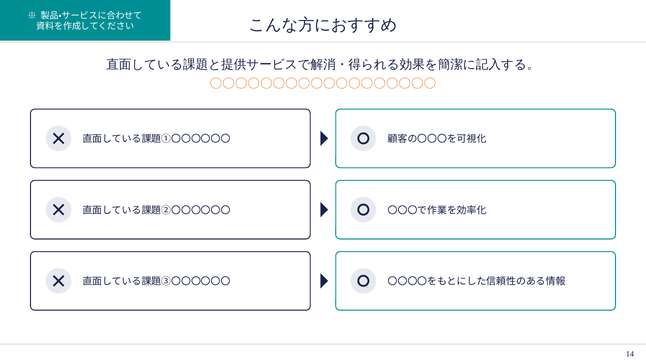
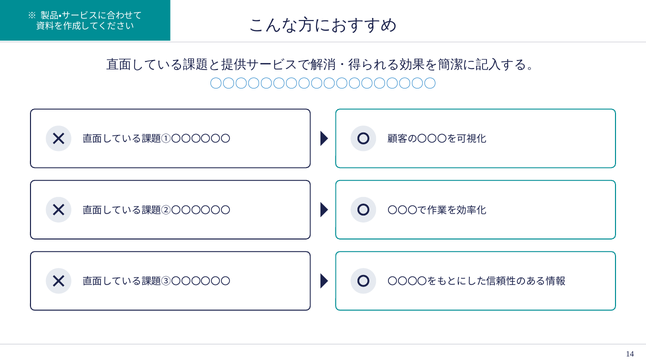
〇〇〇〇〇〇〇〇〇〇〇〇〇〇〇〇〇〇 colour: orange -> blue
